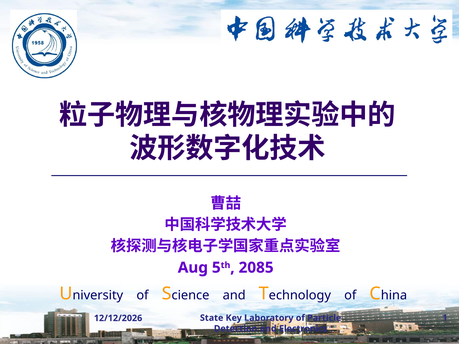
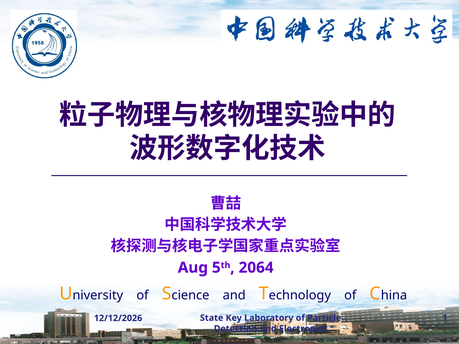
2085: 2085 -> 2064
